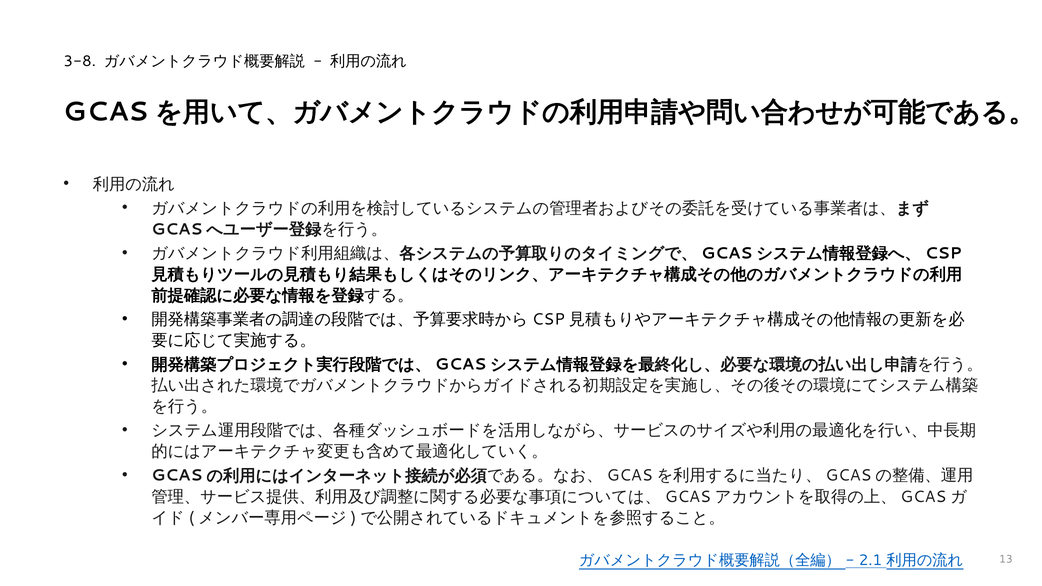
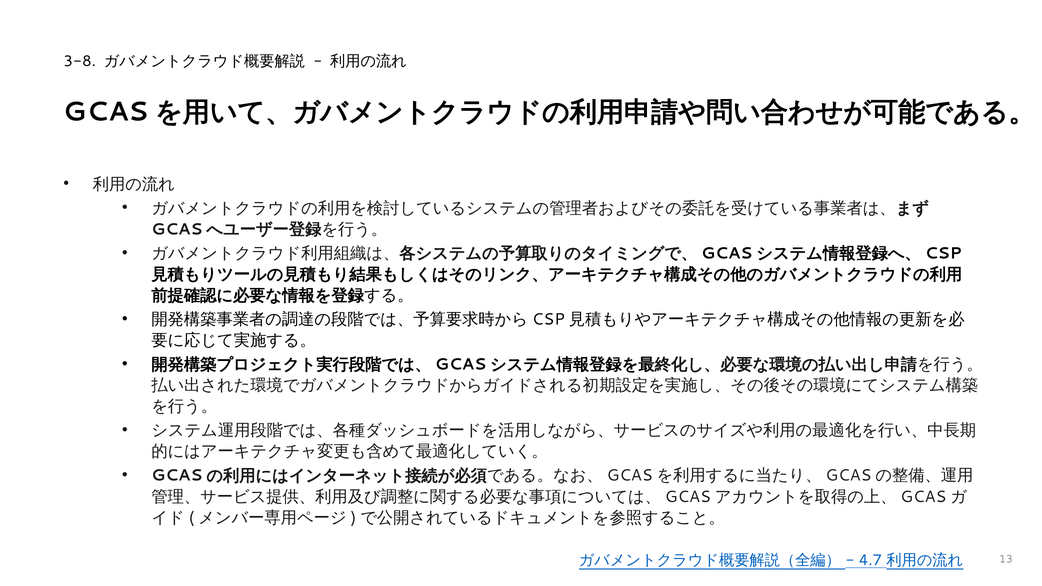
2.1: 2.1 -> 4.7
